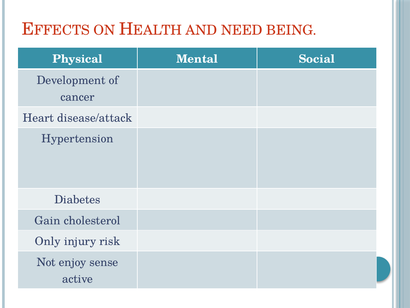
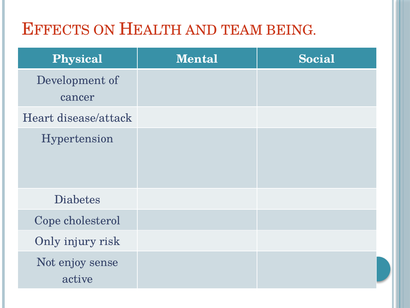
NEED: NEED -> TEAM
Gain: Gain -> Cope
